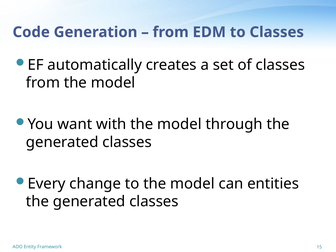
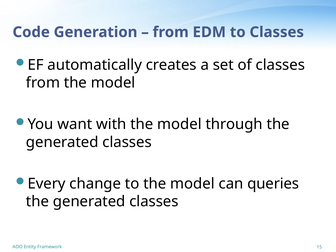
entities: entities -> queries
